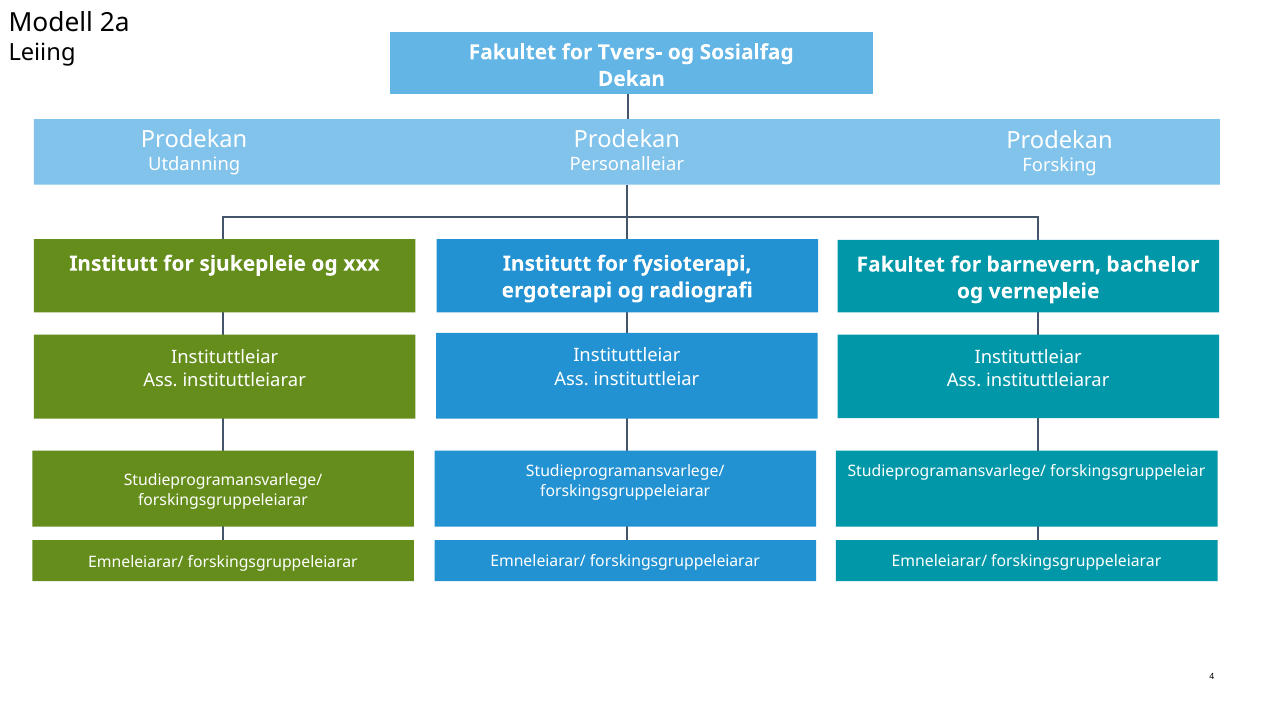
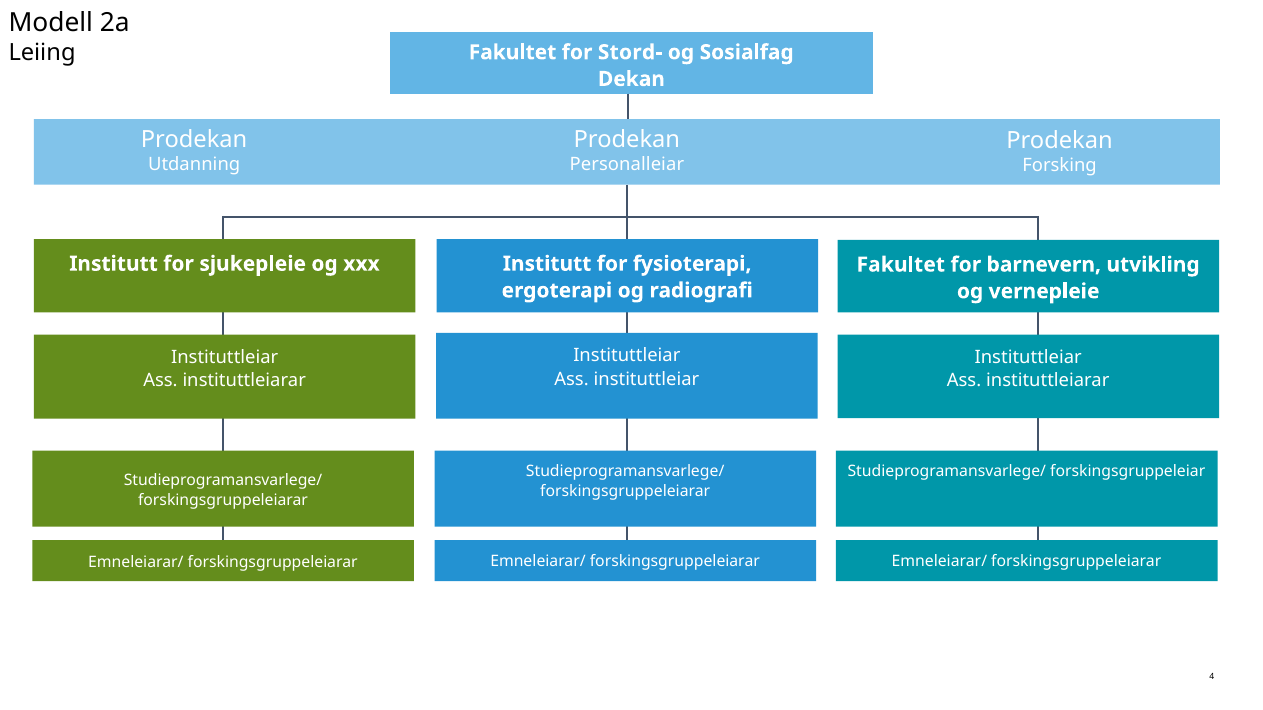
Tvers-: Tvers- -> Stord-
bachelor: bachelor -> utvikling
